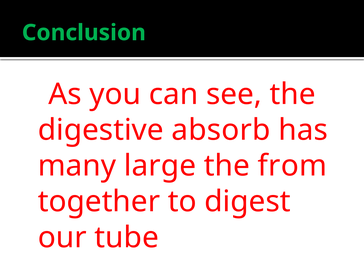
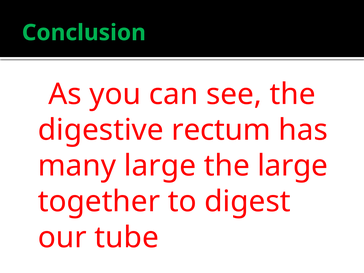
absorb: absorb -> rectum
the from: from -> large
